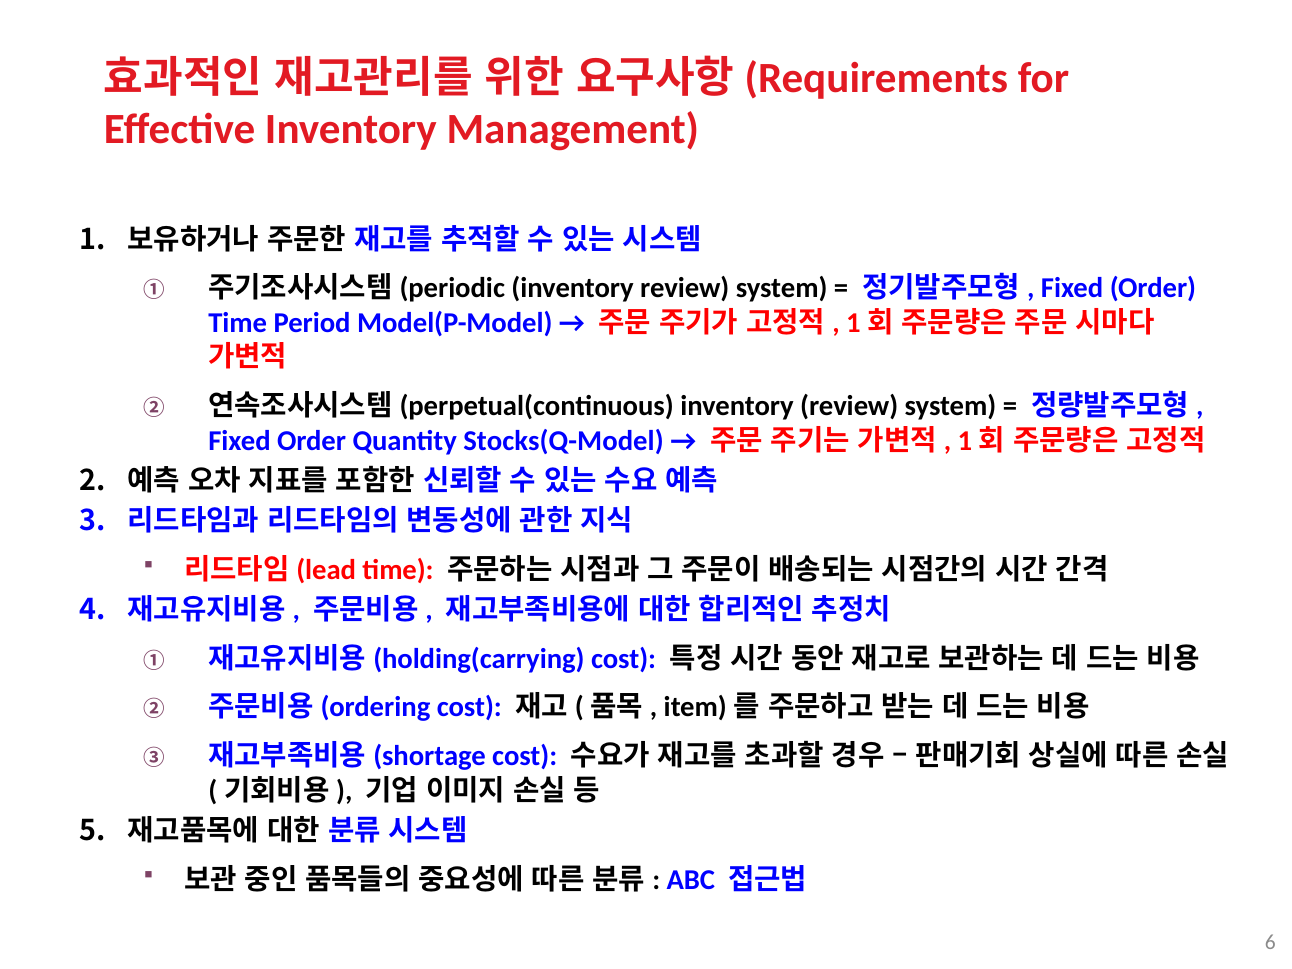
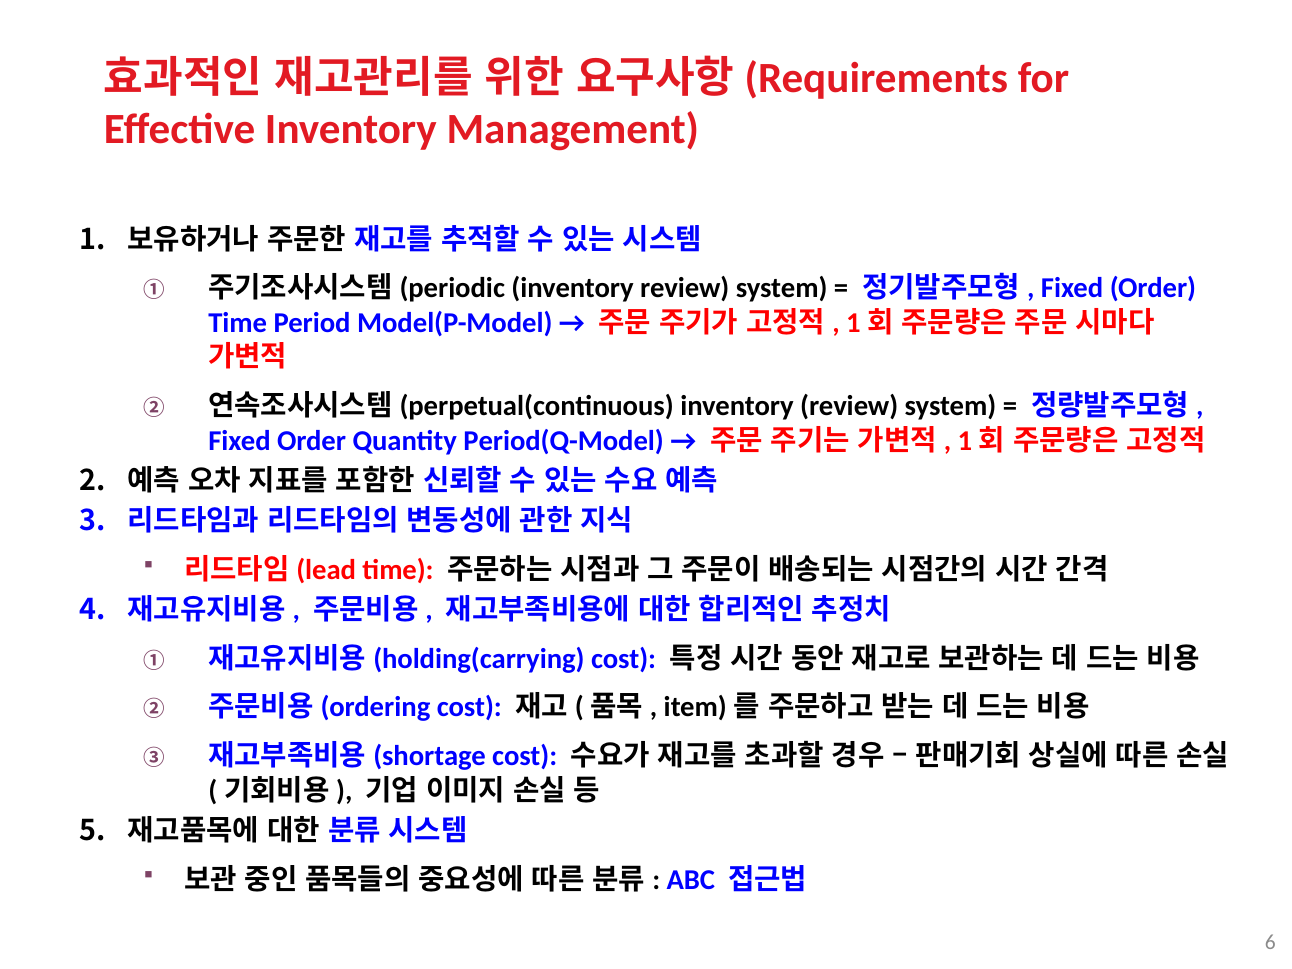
Stocks(Q-Model: Stocks(Q-Model -> Period(Q-Model
